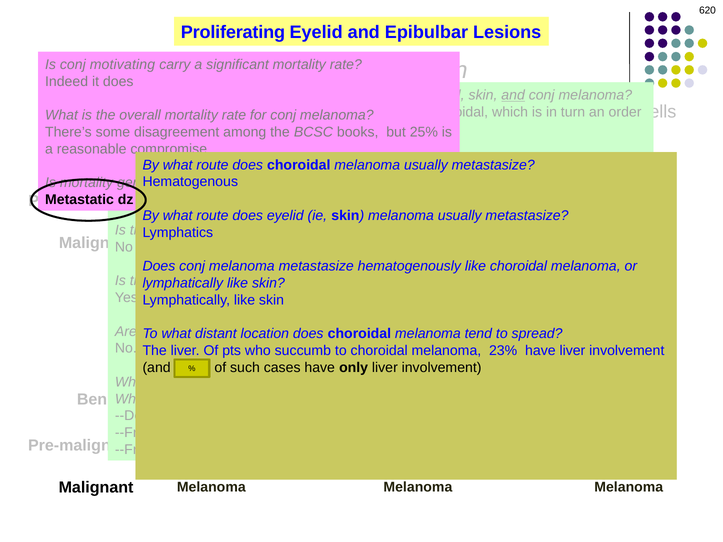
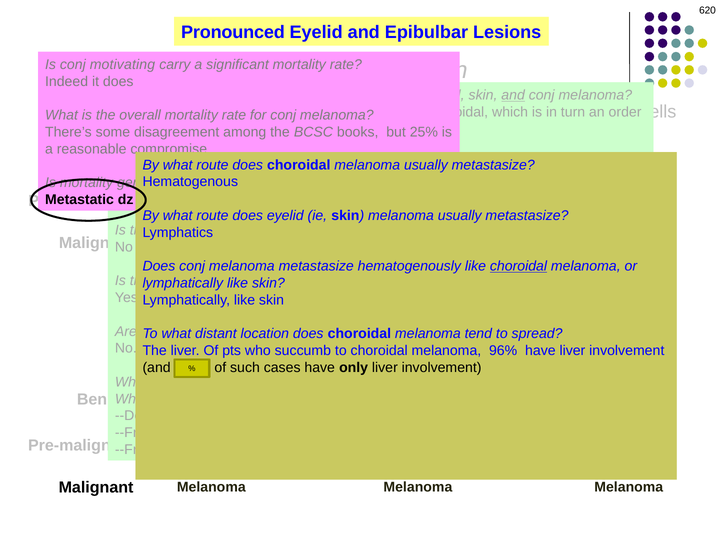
Proliferating: Proliferating -> Pronounced
choroidal at (518, 266) underline: none -> present
23%: 23% -> 96%
